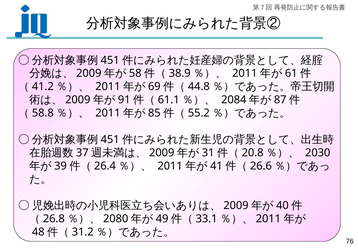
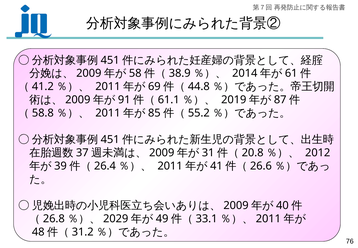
2011 at (245, 73): 2011 -> 2014
2084: 2084 -> 2019
2030: 2030 -> 2012
2080: 2080 -> 2029
